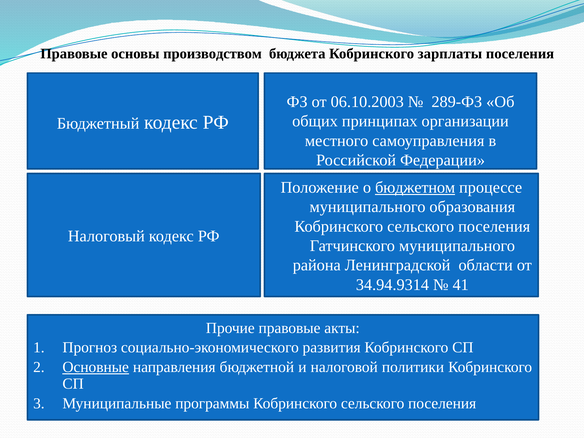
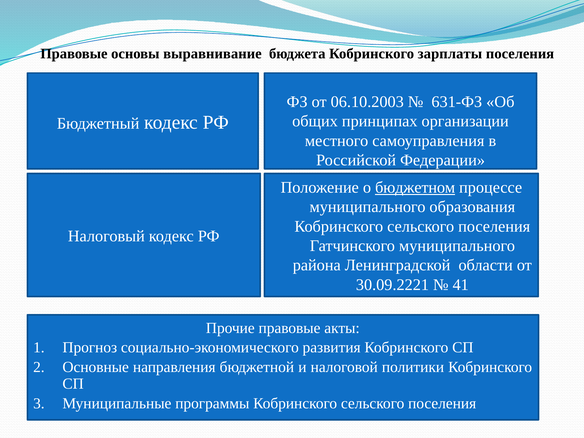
производством: производством -> выравнивание
289-ФЗ: 289-ФЗ -> 631-ФЗ
34.94.9314: 34.94.9314 -> 30.09.2221
Основные underline: present -> none
